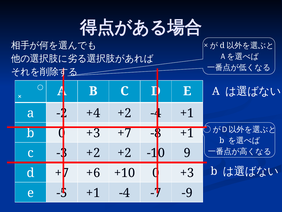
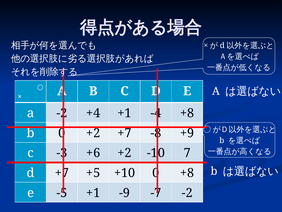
+4 +2: +2 -> +1
+1 at (187, 113): +1 -> +8
+3 at (93, 133): +3 -> +2
+1 at (187, 133): +1 -> +9
+2 at (93, 153): +2 -> +6
9: 9 -> 7
+6: +6 -> +5
+3 at (187, 173): +3 -> +8
+1 -4: -4 -> -9
-9 at (187, 192): -9 -> -2
